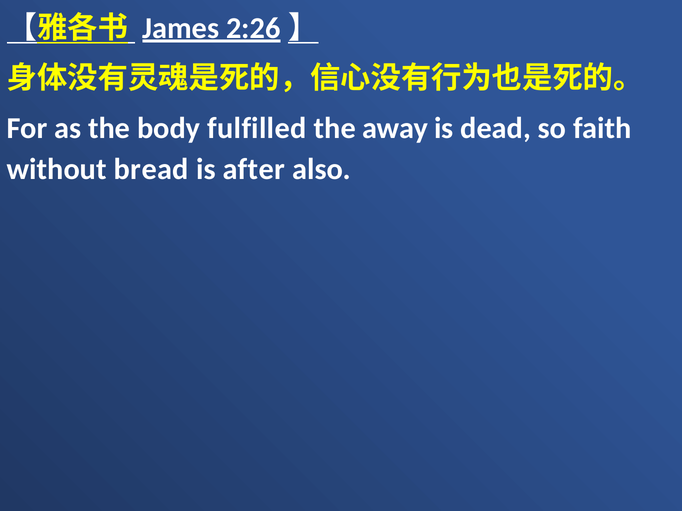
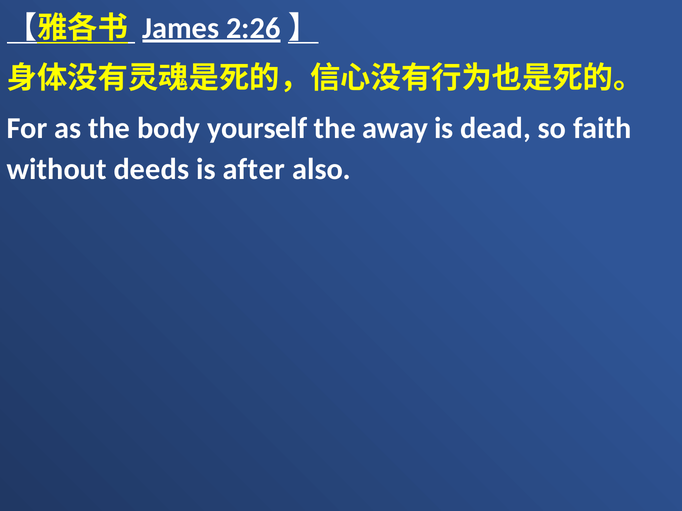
fulfilled: fulfilled -> yourself
bread: bread -> deeds
